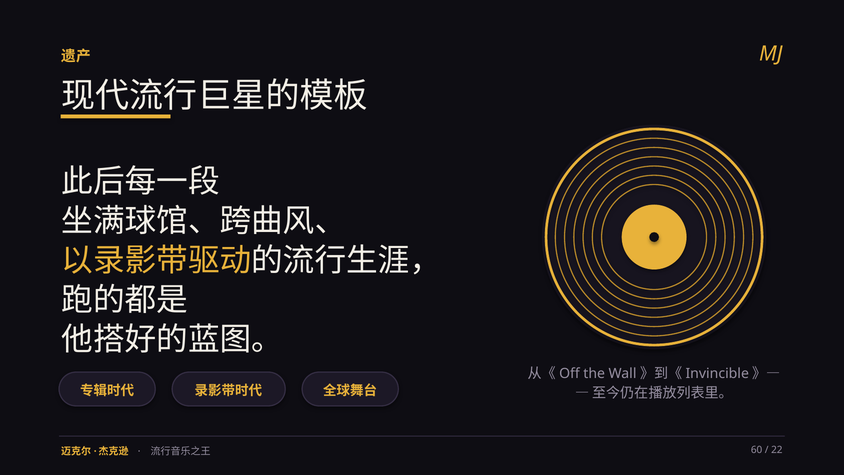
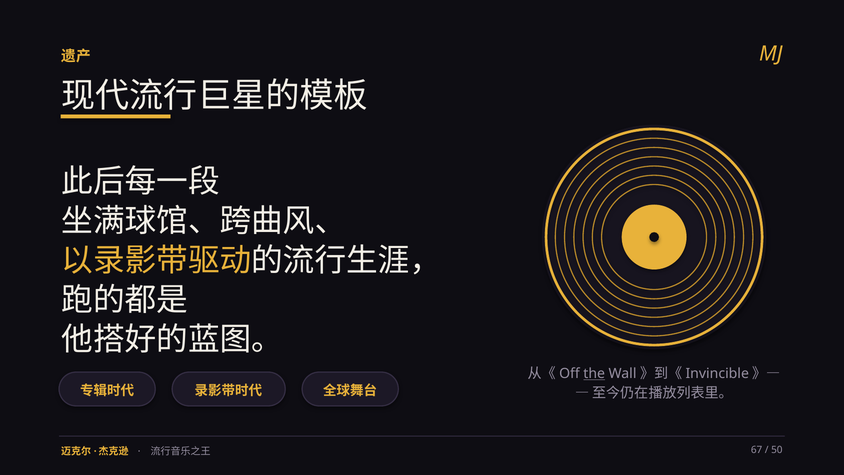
the underline: none -> present
60: 60 -> 67
22: 22 -> 50
